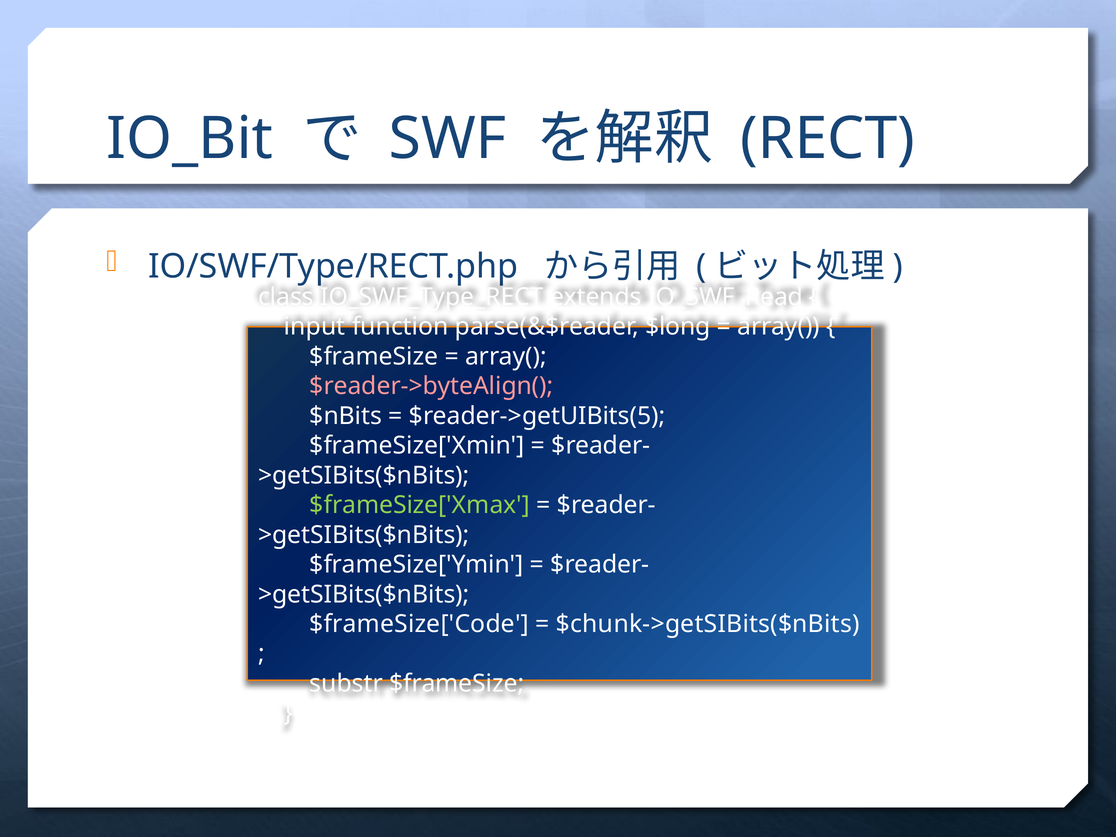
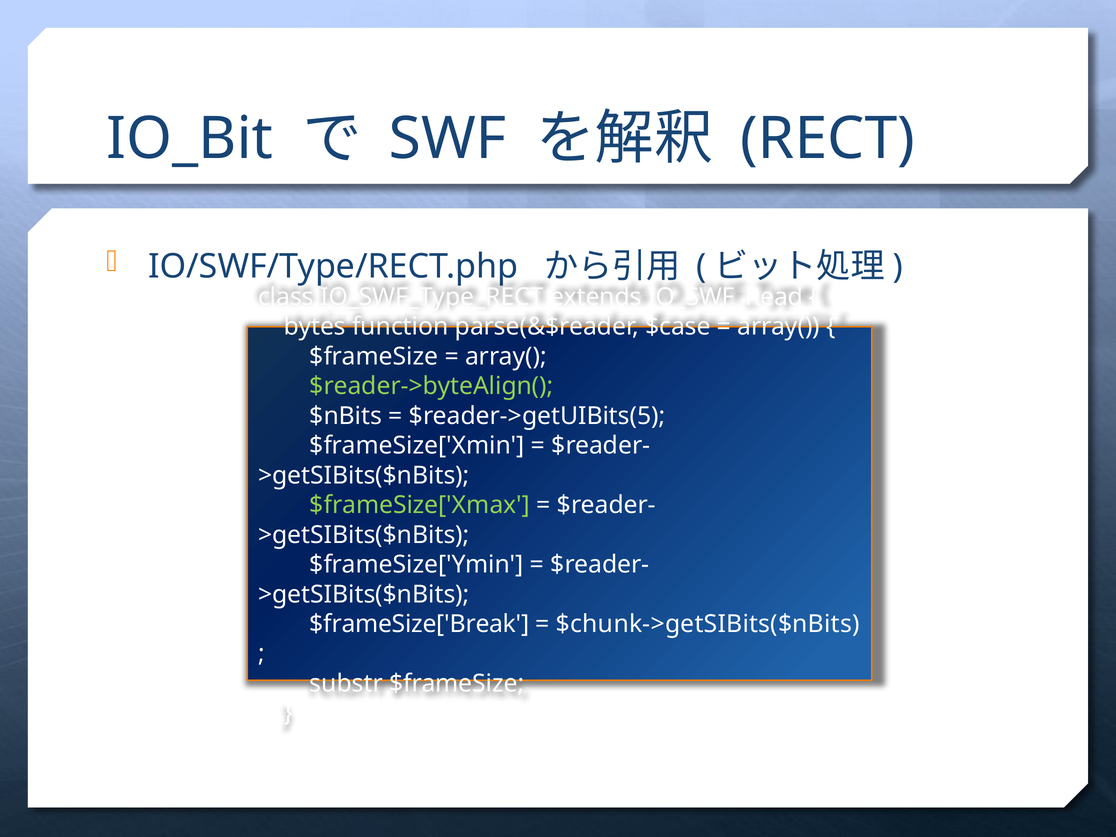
input: input -> bytes
$long: $long -> $case
$reader->byteAlign( colour: pink -> light green
$frameSize['Code: $frameSize['Code -> $frameSize['Break
